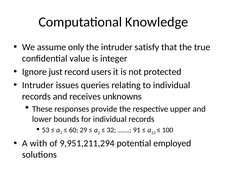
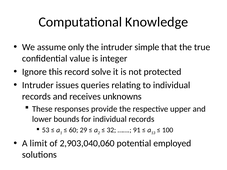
satisfy: satisfy -> simple
just: just -> this
users: users -> solve
with: with -> limit
9,951,211,294: 9,951,211,294 -> 2,903,040,060
